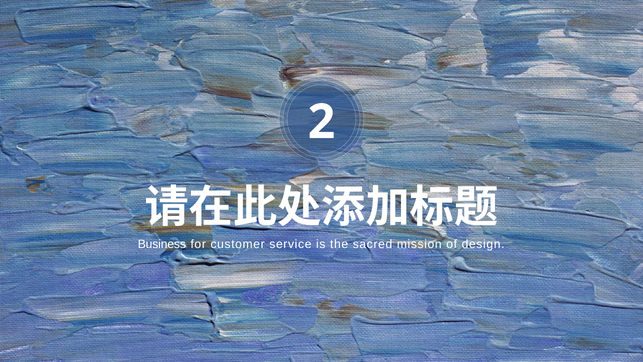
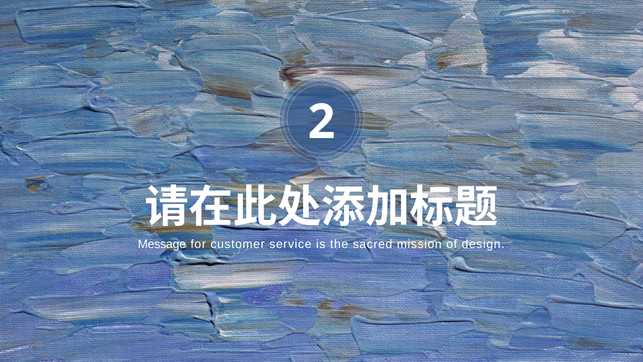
Business: Business -> Message
